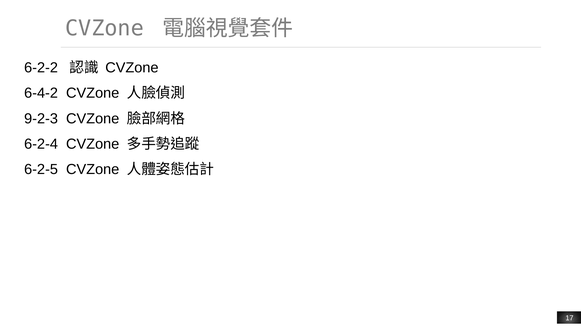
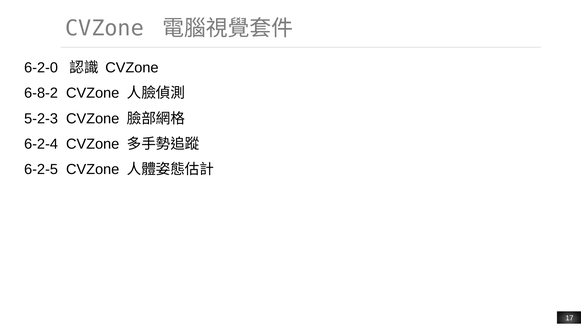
6-2-2: 6-2-2 -> 6-2-0
6-4-2: 6-4-2 -> 6-8-2
9-2-3: 9-2-3 -> 5-2-3
